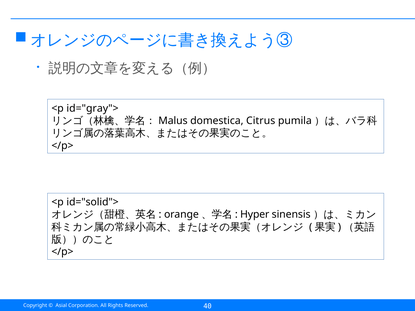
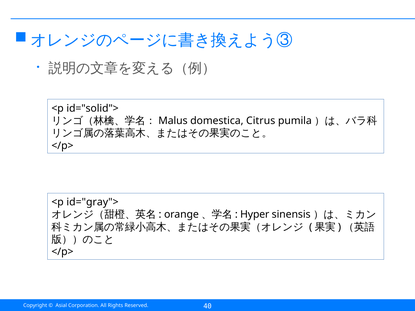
id="gray">: id="gray"> -> id="solid">
id="solid">: id="solid"> -> id="gray">
